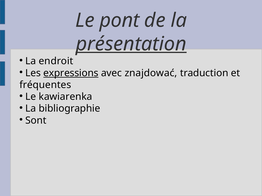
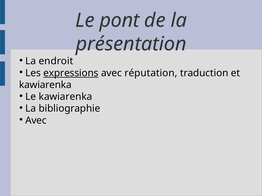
présentation underline: present -> none
znajdować: znajdować -> réputation
fréquentes at (45, 85): fréquentes -> kawiarenka
Sont at (36, 121): Sont -> Avec
